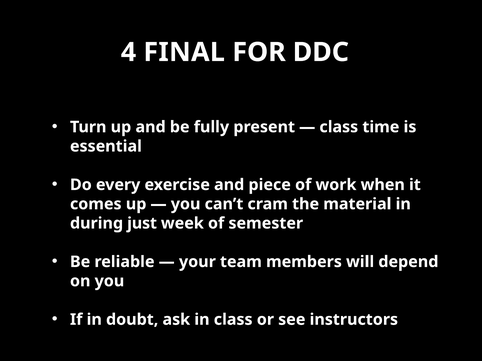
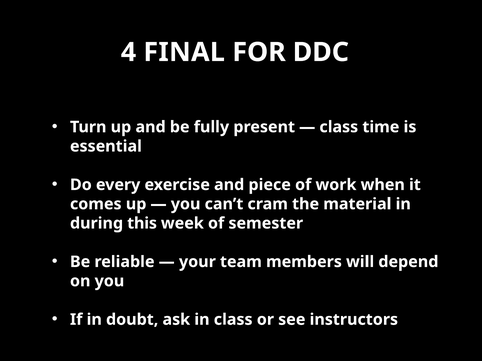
just: just -> this
